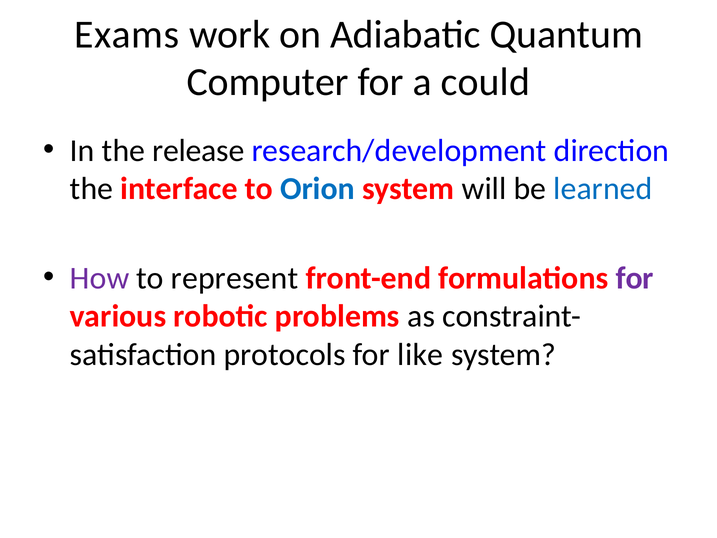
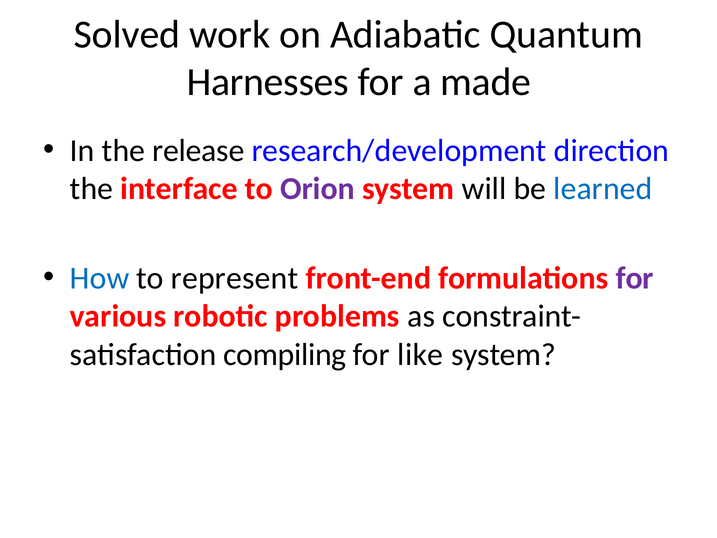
Exams: Exams -> Solved
Computer: Computer -> Harnesses
could: could -> made
Orion colour: blue -> purple
How colour: purple -> blue
protocols: protocols -> compiling
